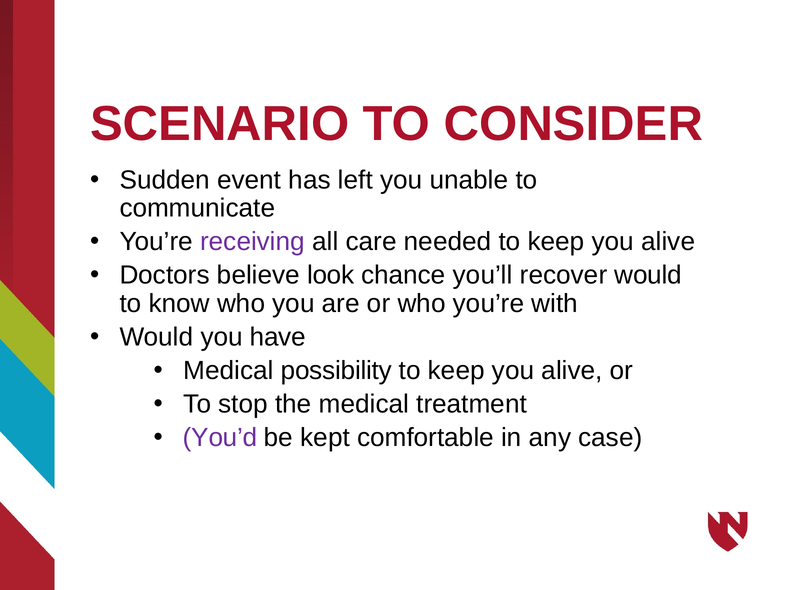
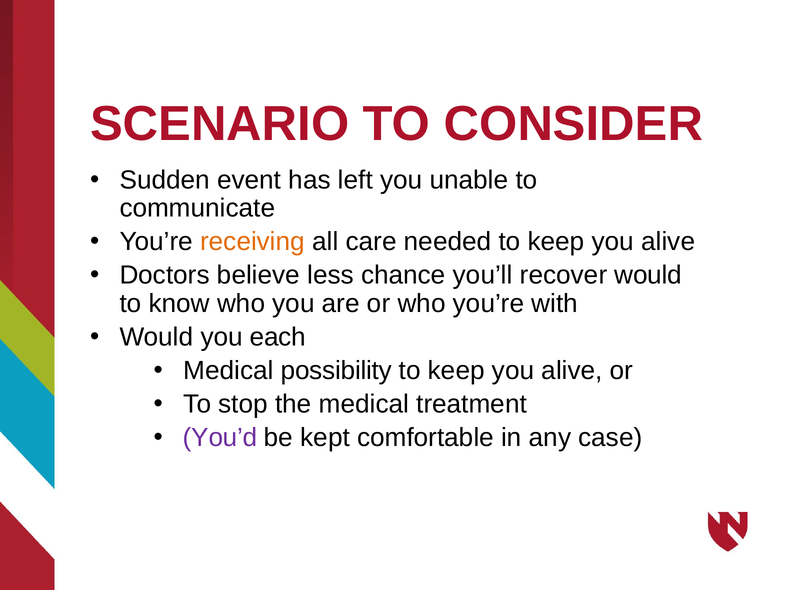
receiving colour: purple -> orange
look: look -> less
have: have -> each
